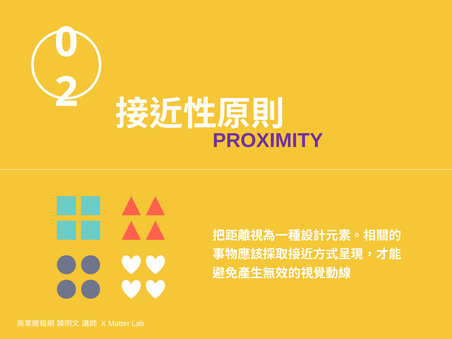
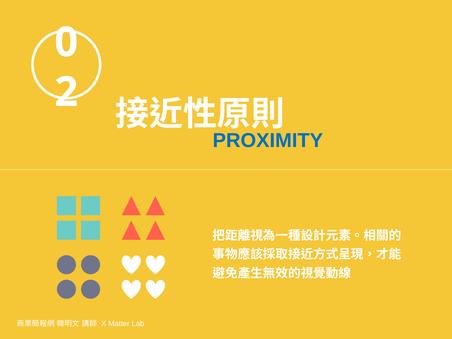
PROXIMITY colour: purple -> blue
